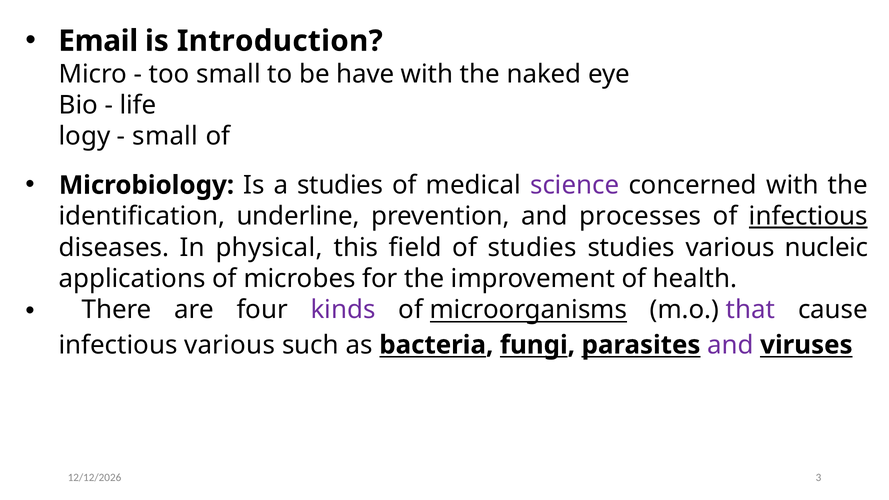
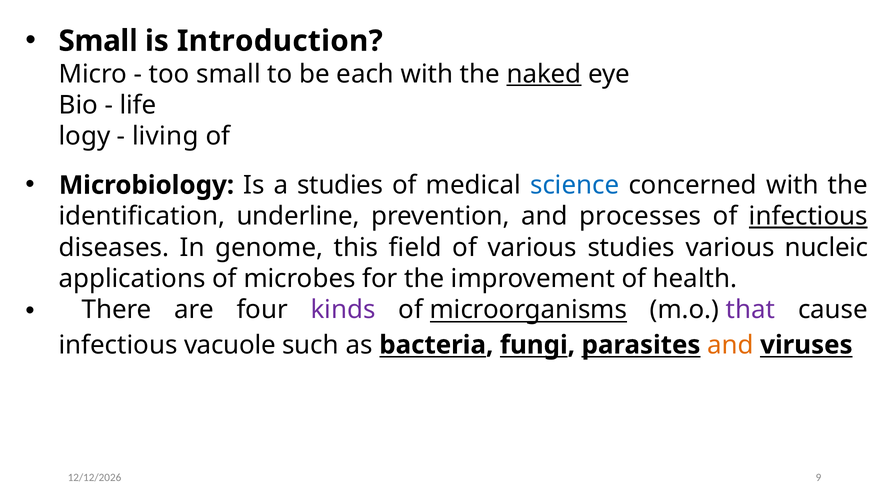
Email at (98, 41): Email -> Small
have: have -> each
naked underline: none -> present
small at (165, 136): small -> living
science colour: purple -> blue
physical: physical -> genome
of studies: studies -> various
infectious various: various -> vacuole
and at (730, 345) colour: purple -> orange
3: 3 -> 9
